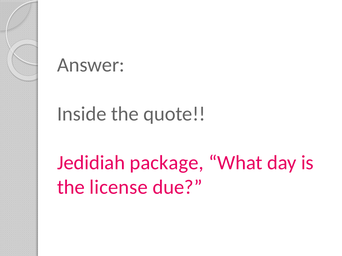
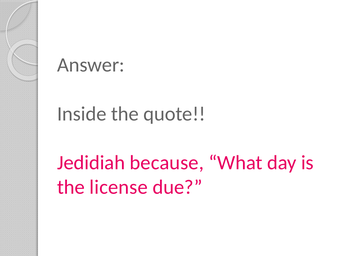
package: package -> because
